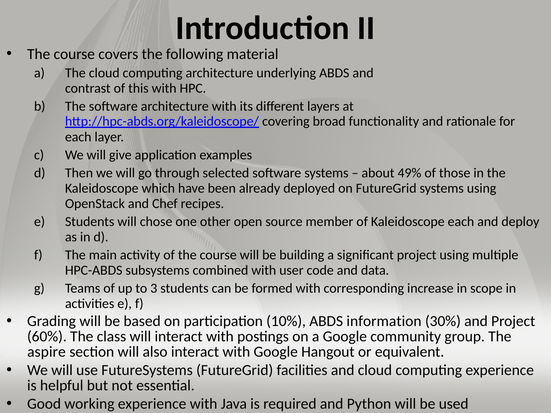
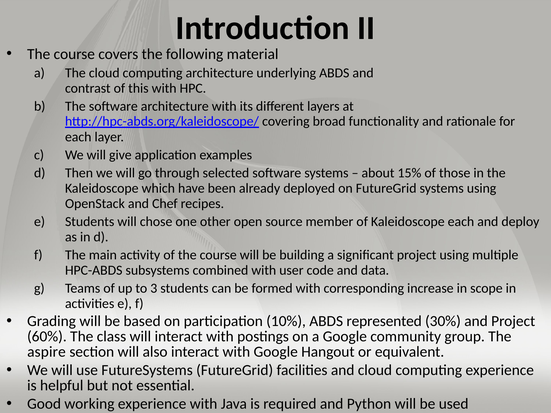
49%: 49% -> 15%
information: information -> represented
